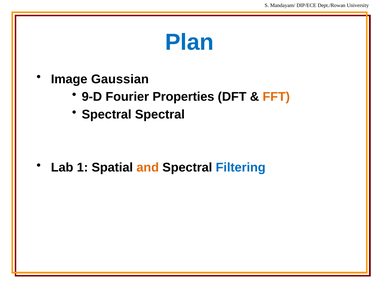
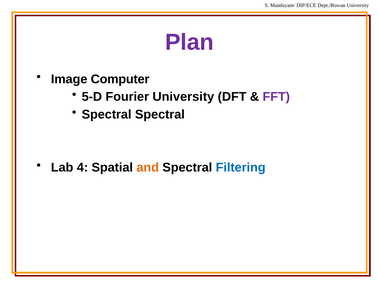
Plan colour: blue -> purple
Gaussian: Gaussian -> Computer
9-D: 9-D -> 5-D
Fourier Properties: Properties -> University
FFT colour: orange -> purple
1: 1 -> 4
